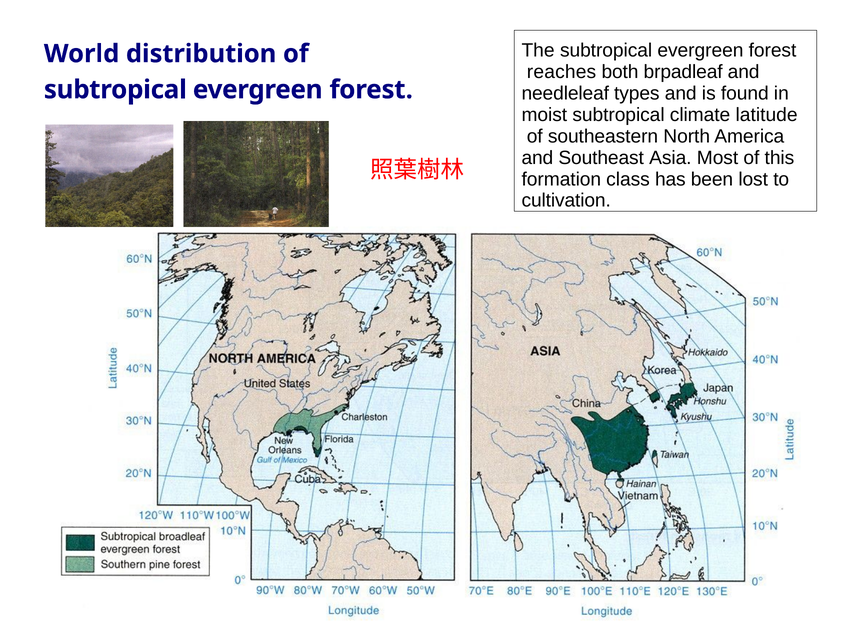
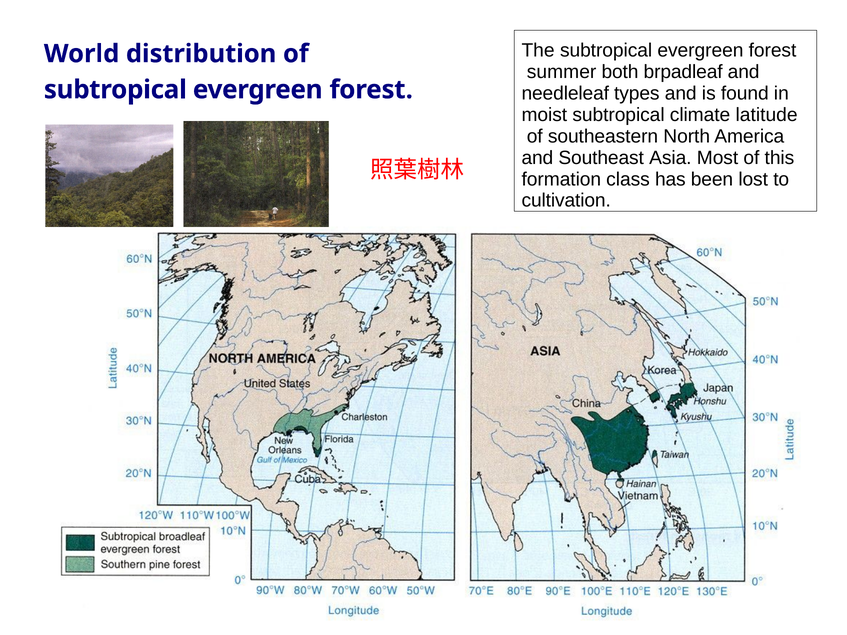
reaches: reaches -> summer
